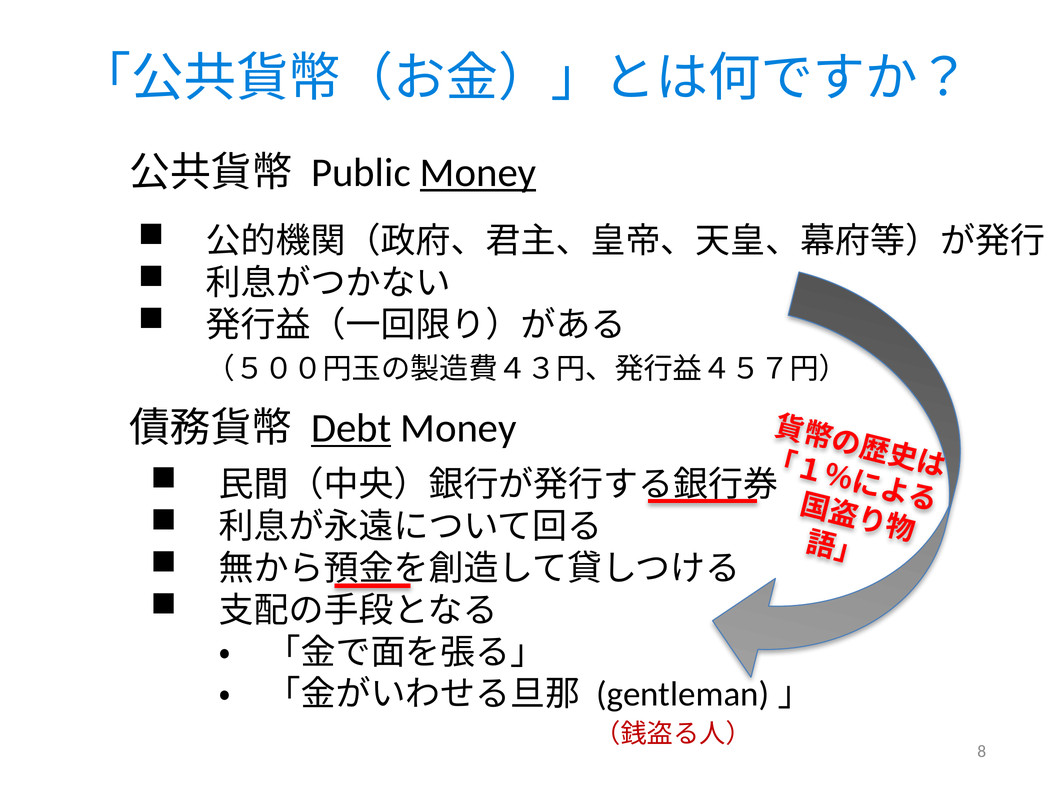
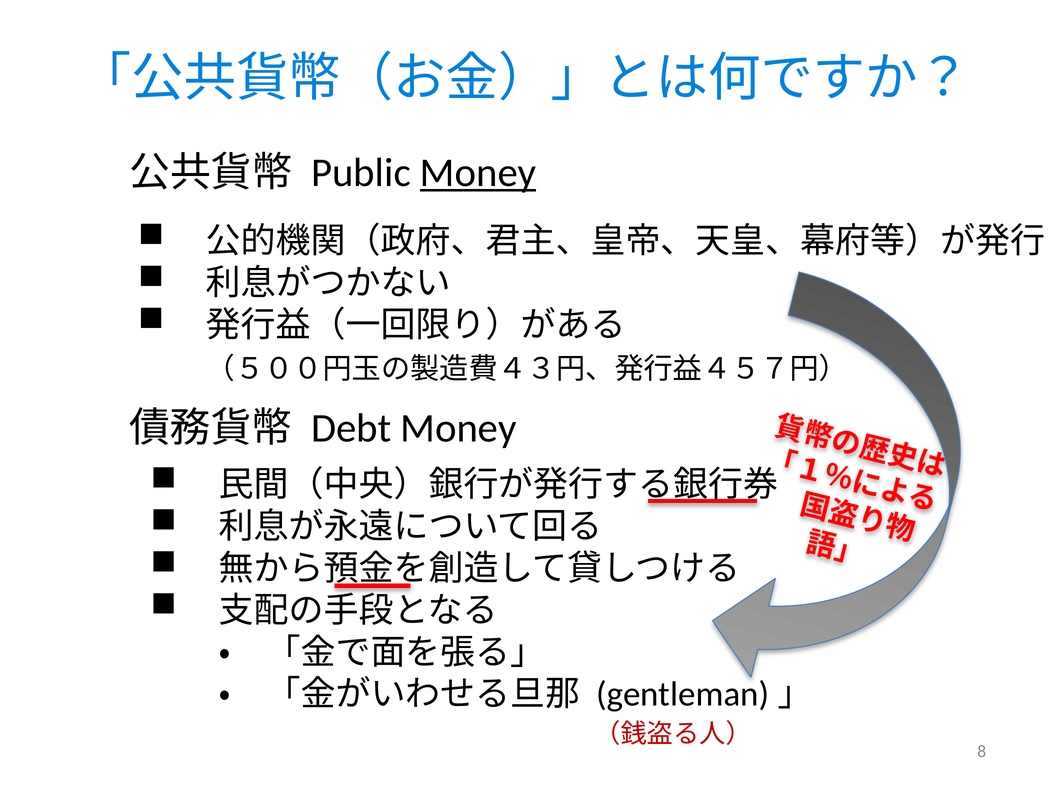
Debt underline: present -> none
